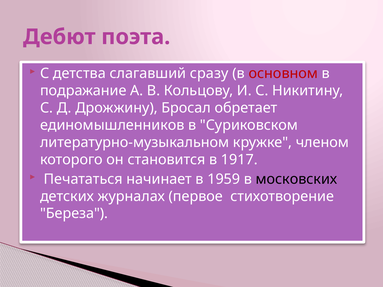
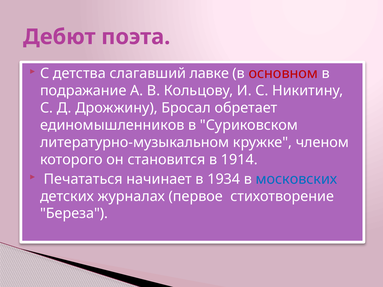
сразу: сразу -> лавке
1917: 1917 -> 1914
1959: 1959 -> 1934
московских colour: black -> blue
